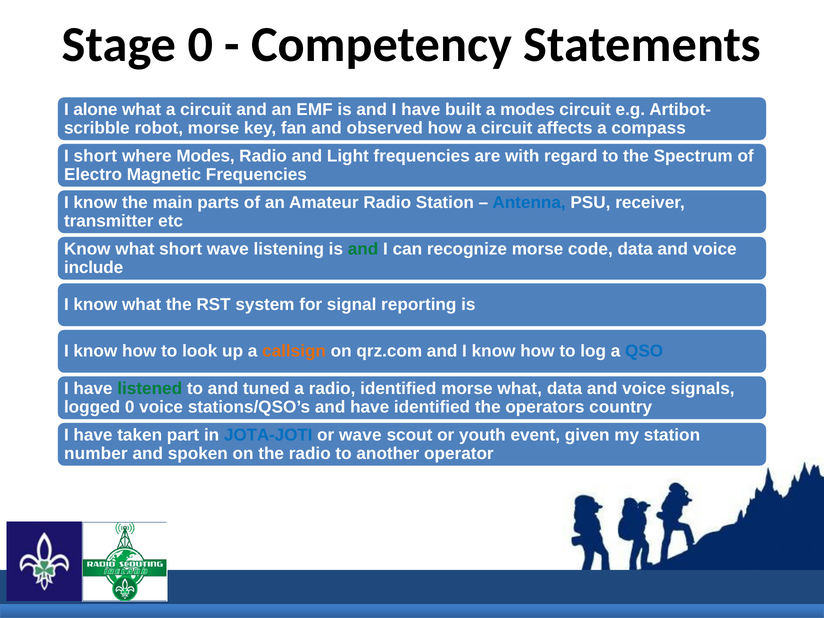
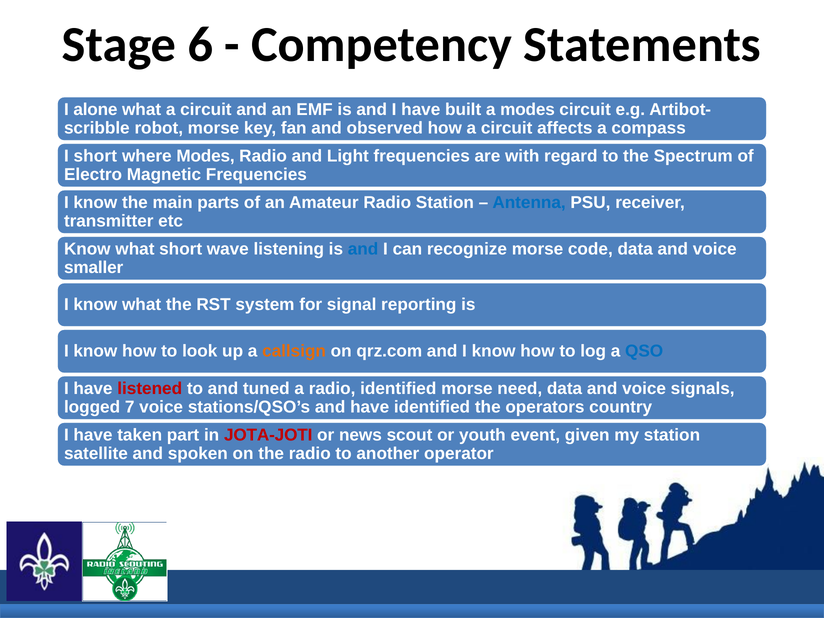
Stage 0: 0 -> 6
and at (363, 249) colour: green -> blue
include: include -> smaller
listened colour: green -> red
morse what: what -> need
logged 0: 0 -> 7
JOTA-JOTI colour: blue -> red
or wave: wave -> news
number: number -> satellite
